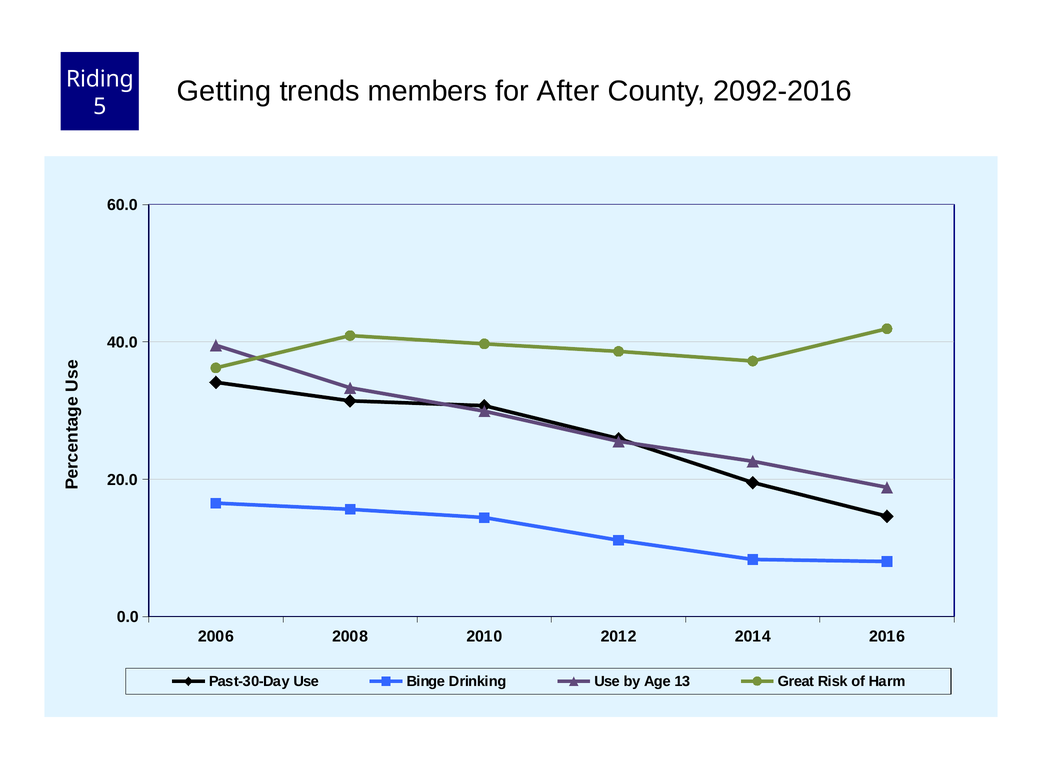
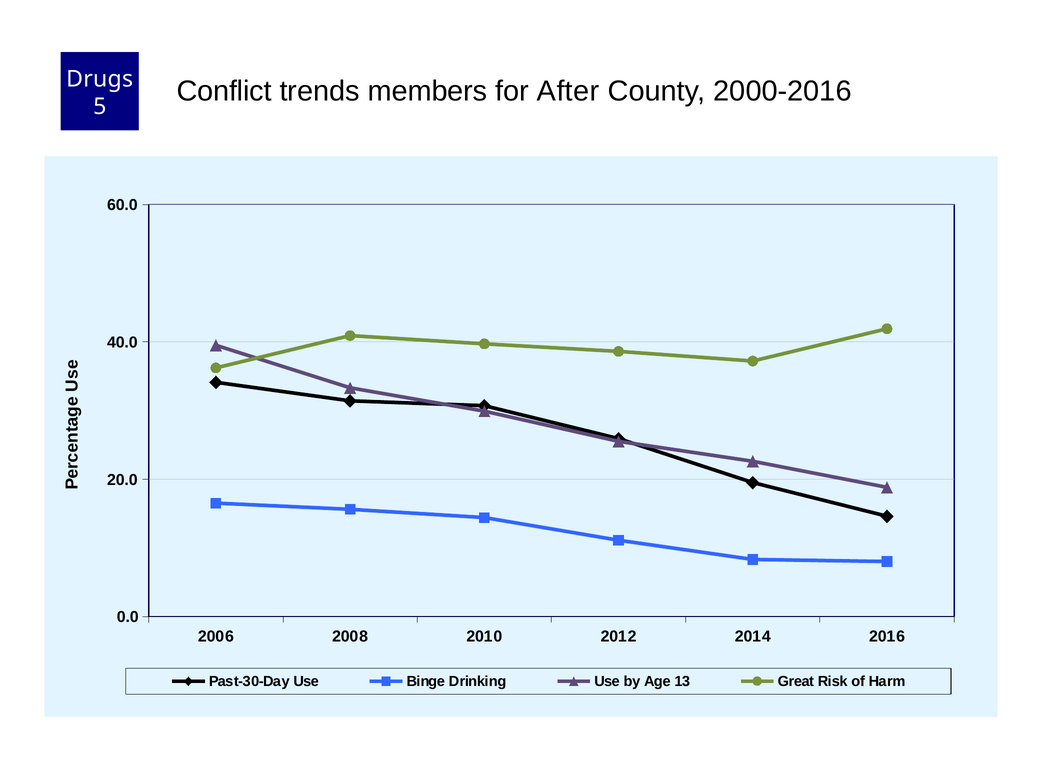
Riding: Riding -> Drugs
Getting: Getting -> Conflict
2092-2016: 2092-2016 -> 2000-2016
